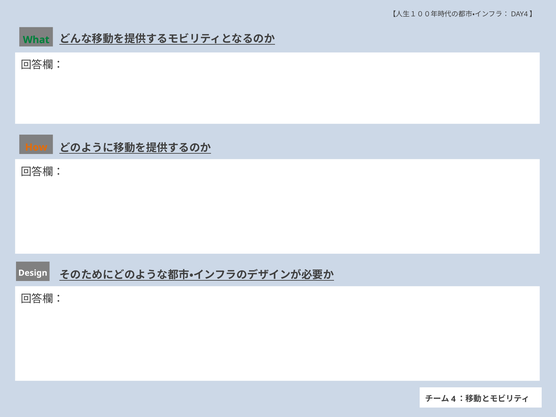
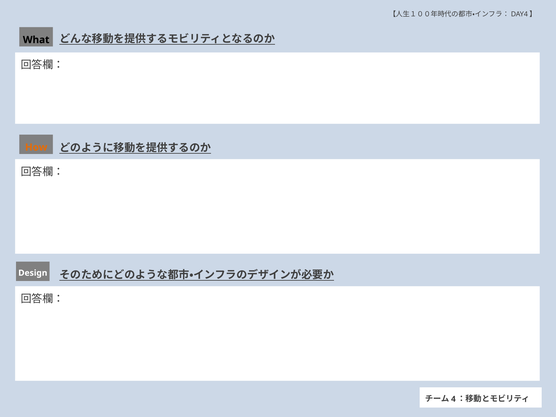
What colour: green -> black
